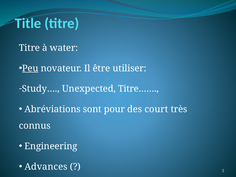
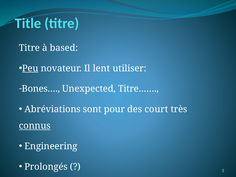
water: water -> based
être: être -> lent
Study…: Study… -> Bones…
connus underline: none -> present
Advances: Advances -> Prolongés
